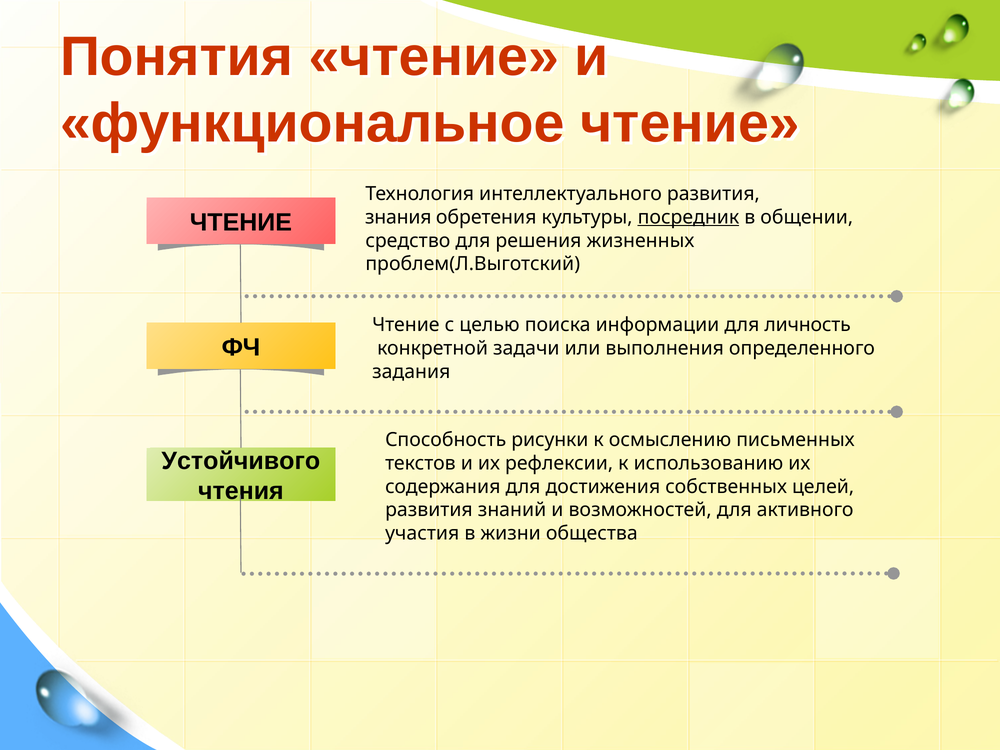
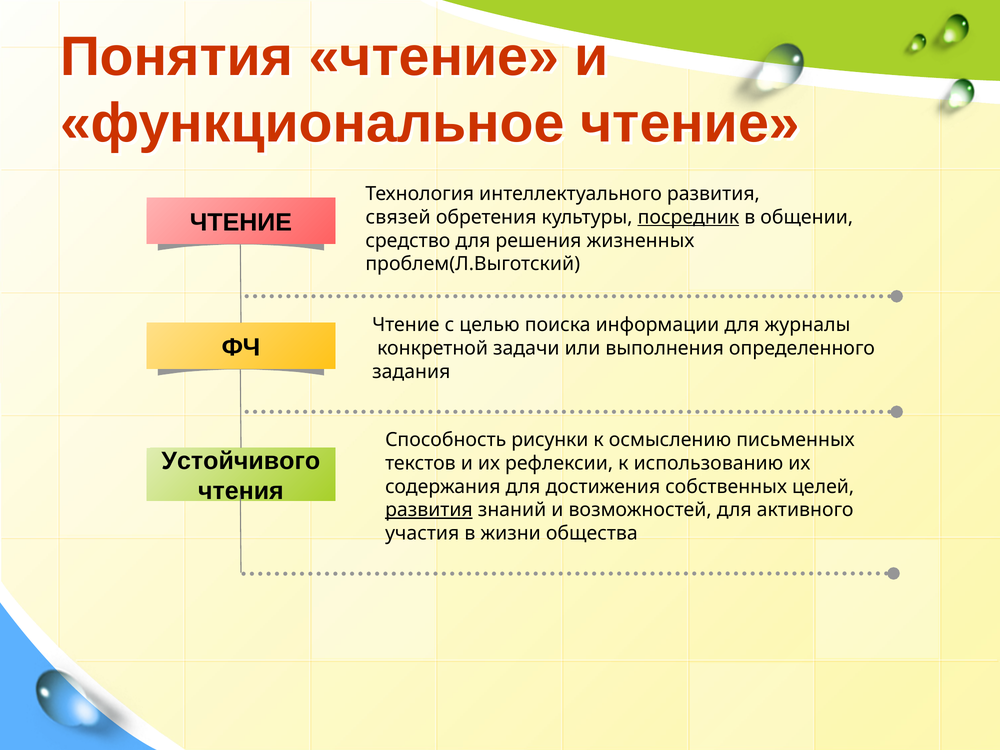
знания: знания -> связей
личность: личность -> журналы
развития at (429, 510) underline: none -> present
